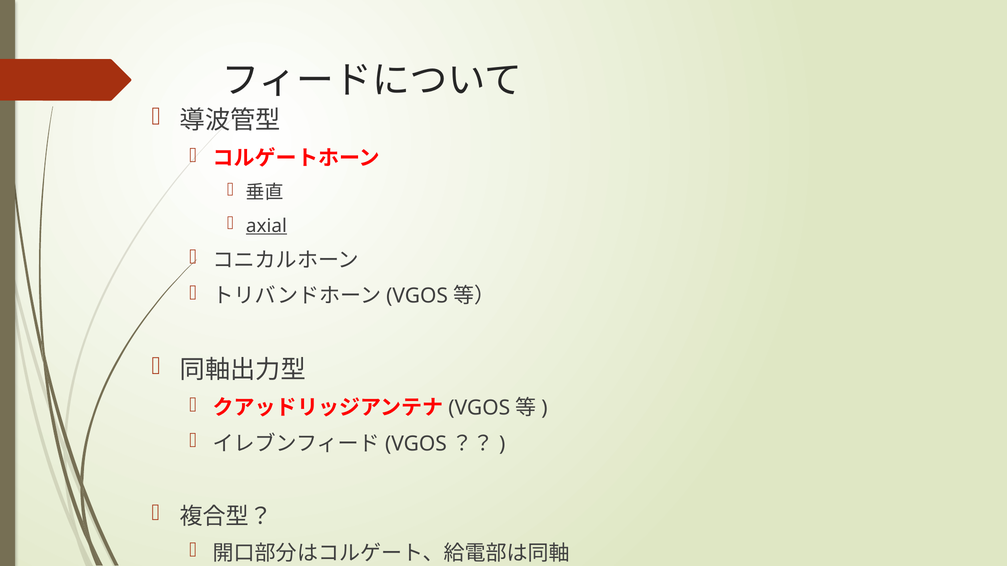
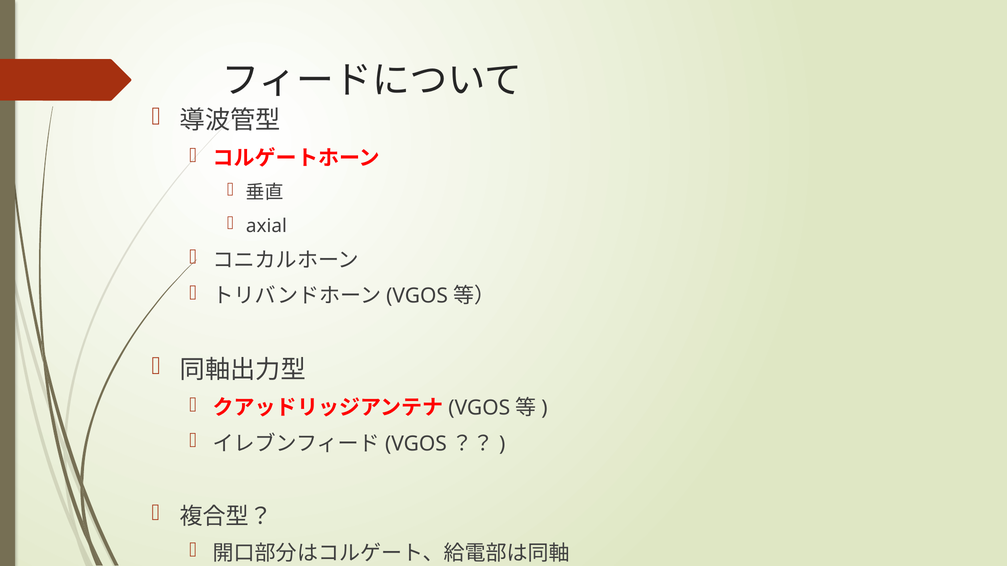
axial underline: present -> none
